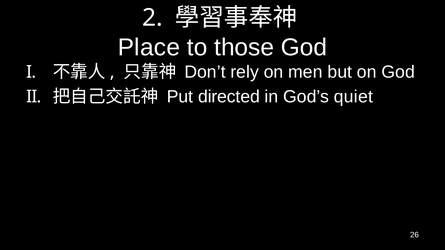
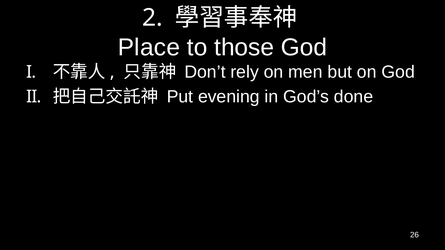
directed: directed -> evening
quiet: quiet -> done
